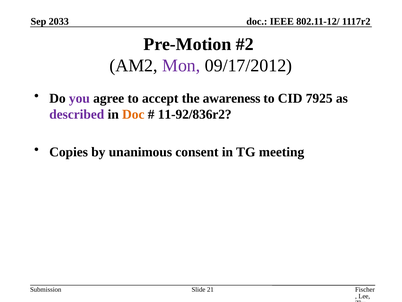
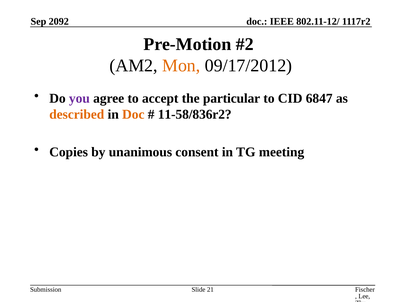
2033: 2033 -> 2092
Mon colour: purple -> orange
awareness: awareness -> particular
7925: 7925 -> 6847
described colour: purple -> orange
11-92/836r2: 11-92/836r2 -> 11-58/836r2
